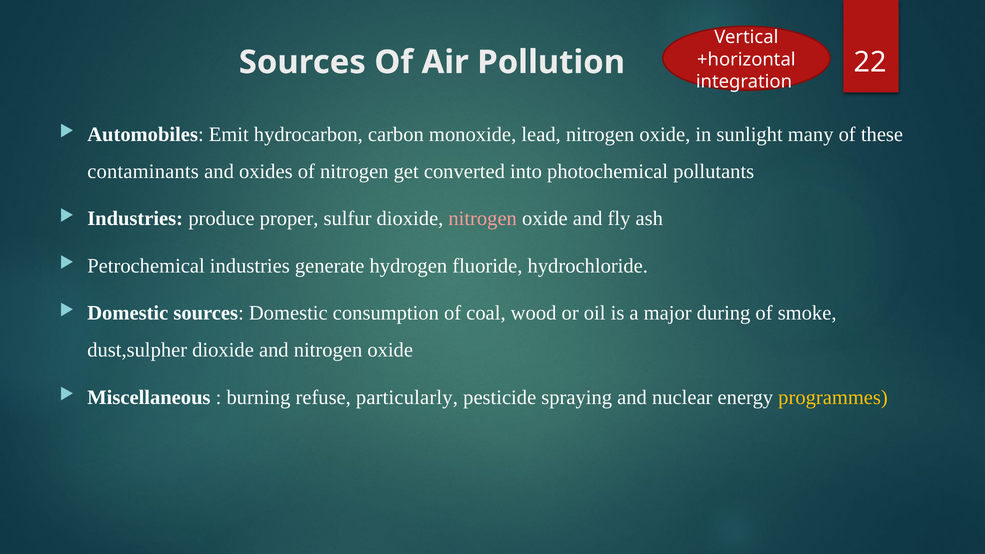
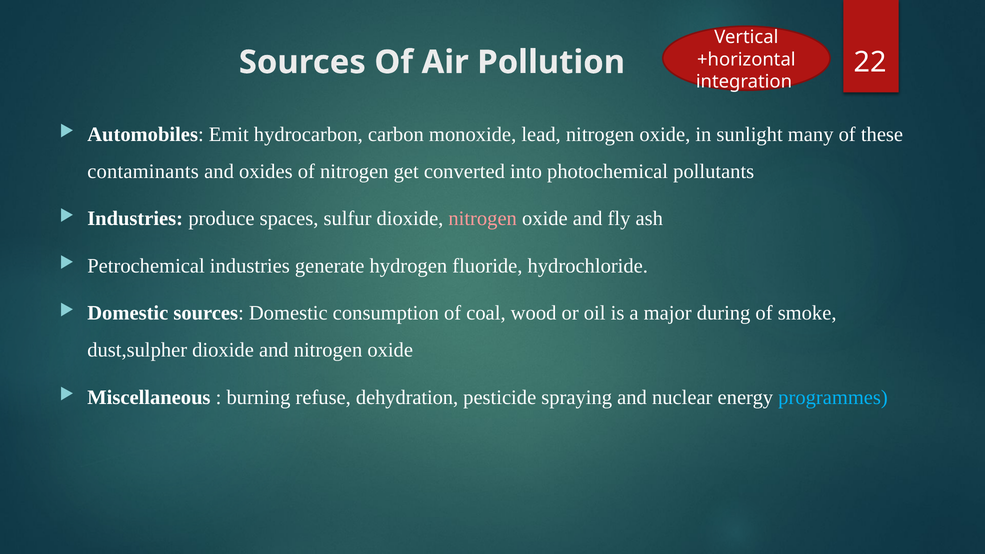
proper: proper -> spaces
particularly: particularly -> dehydration
programmes colour: yellow -> light blue
